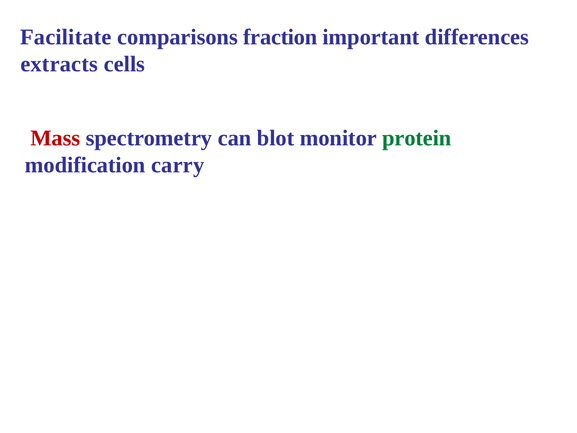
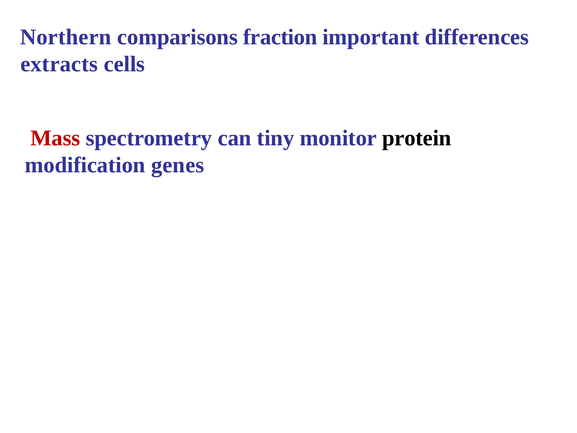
Facilitate: Facilitate -> Northern
blot: blot -> tiny
protein colour: green -> black
carry: carry -> genes
